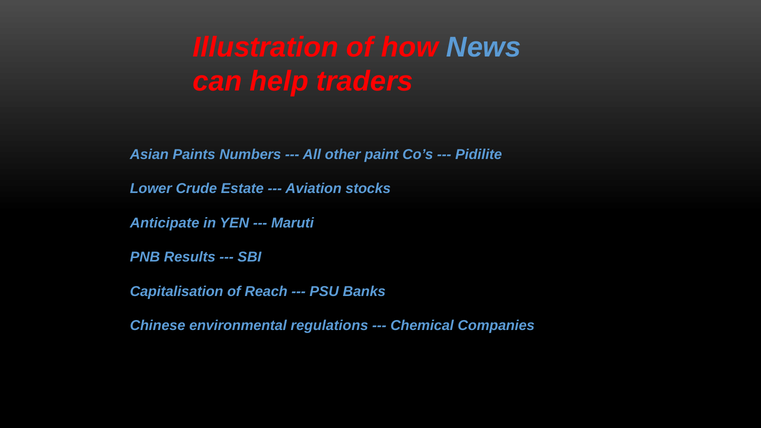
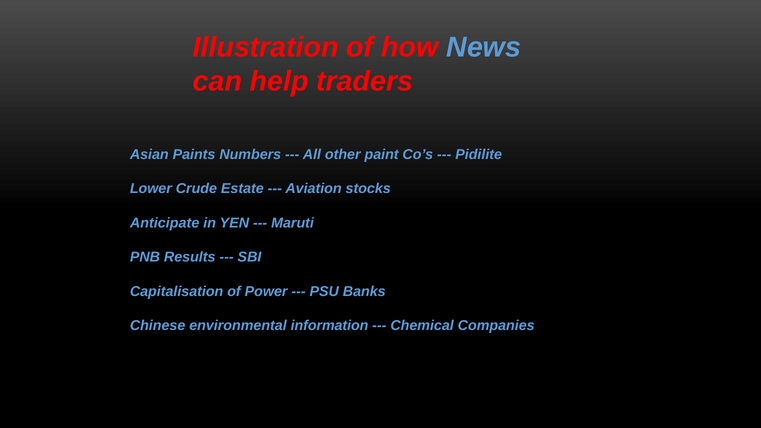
Reach: Reach -> Power
regulations: regulations -> information
